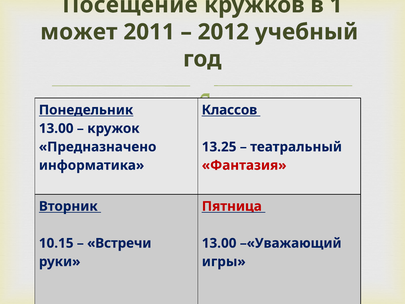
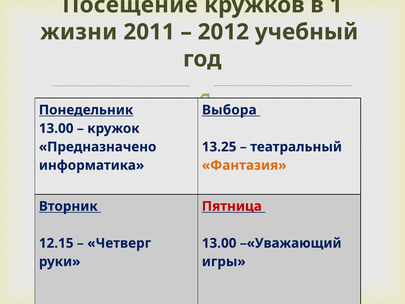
может: может -> жизни
Классов: Классов -> Выбора
Фантазия colour: red -> orange
10.15: 10.15 -> 12.15
Встречи: Встречи -> Четверг
